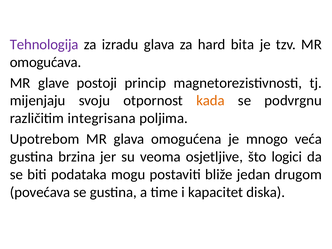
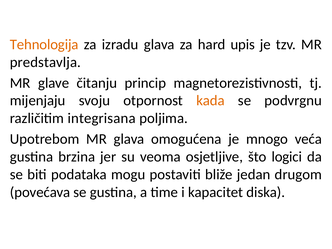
Tehnologija colour: purple -> orange
bita: bita -> upis
omogućava: omogućava -> predstavlja
postoji: postoji -> čitanju
